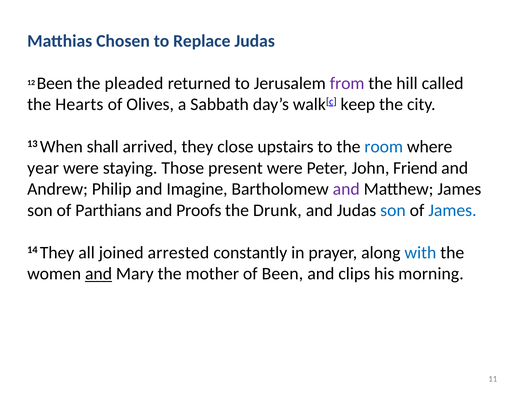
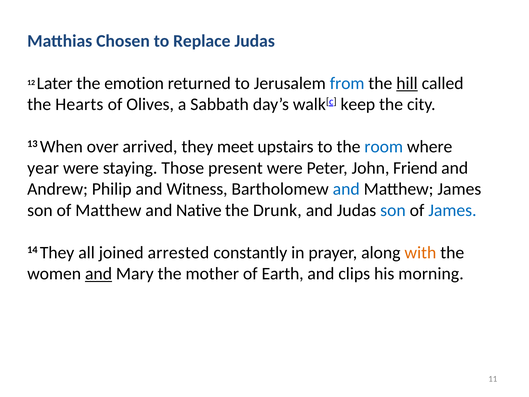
12 Been: Been -> Later
pleaded: pleaded -> emotion
from colour: purple -> blue
hill underline: none -> present
shall: shall -> over
close: close -> meet
Imagine: Imagine -> Witness
and at (346, 189) colour: purple -> blue
of Parthians: Parthians -> Matthew
Proofs: Proofs -> Native
with colour: blue -> orange
of Been: Been -> Earth
